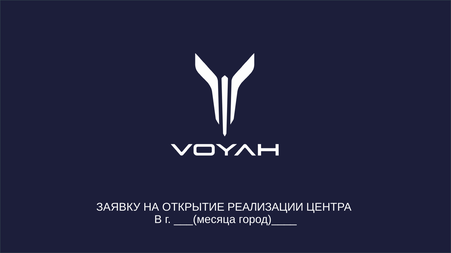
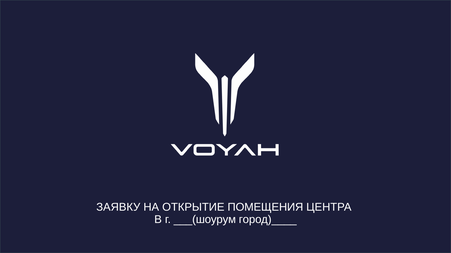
РЕАЛИЗАЦИИ: РЕАЛИЗАЦИИ -> ПОМЕЩЕНИЯ
___(месяца: ___(месяца -> ___(шоурум
